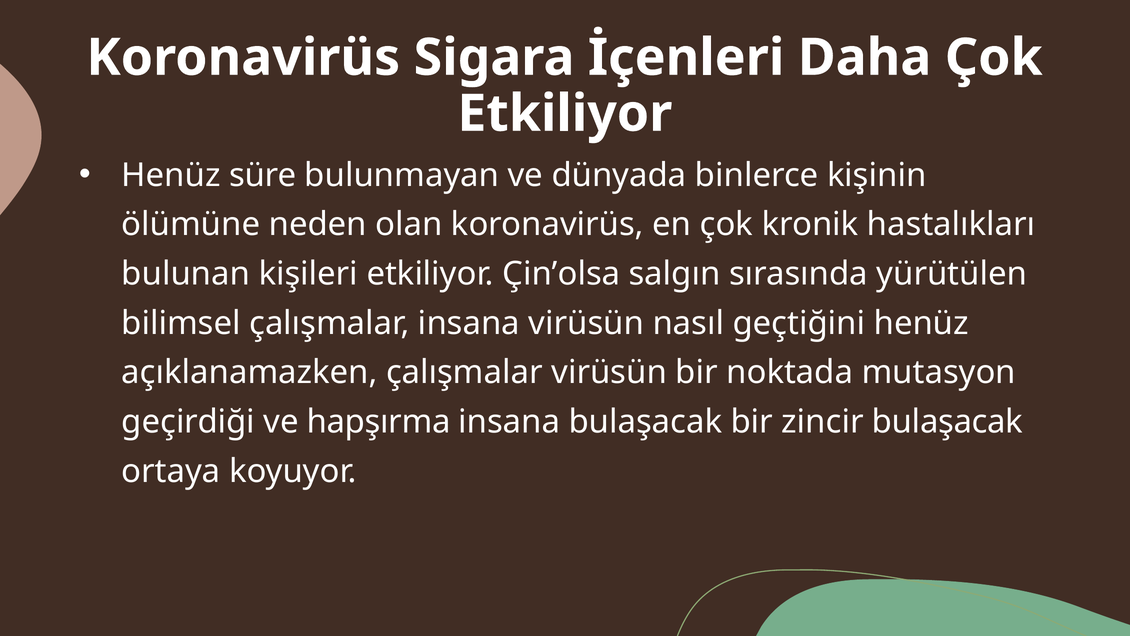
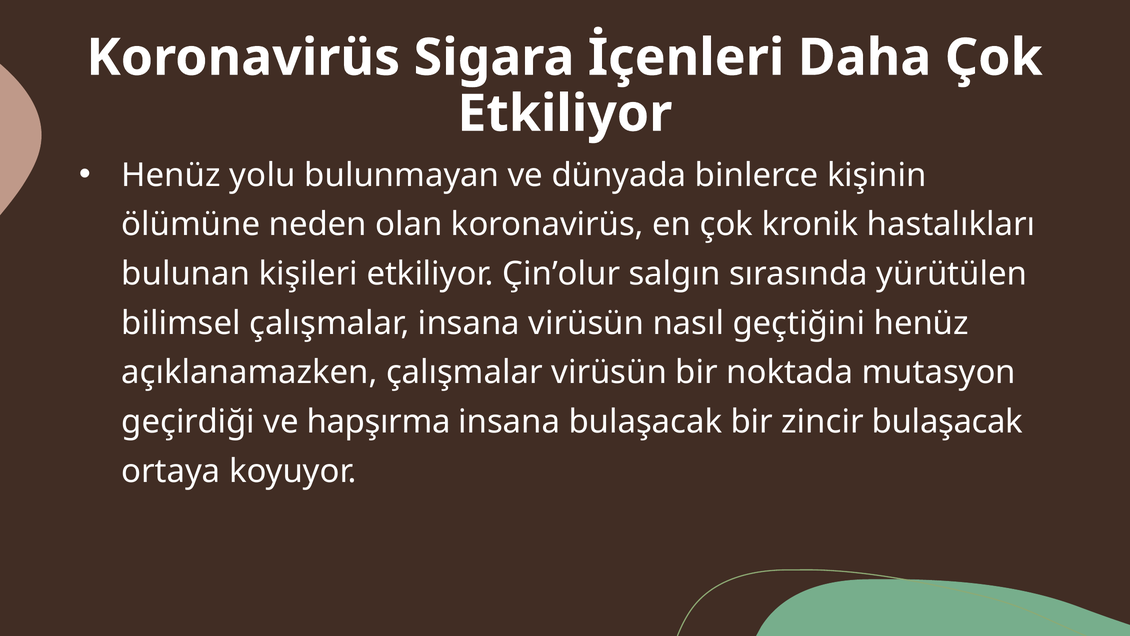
süre: süre -> yolu
Çin’olsa: Çin’olsa -> Çin’olur
